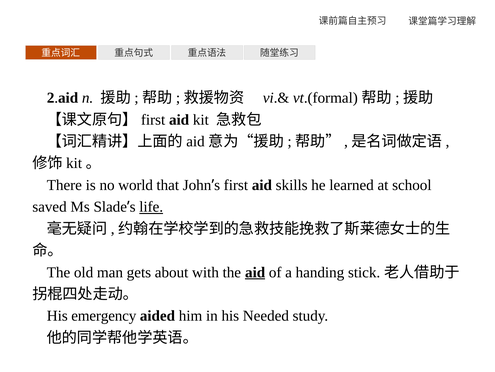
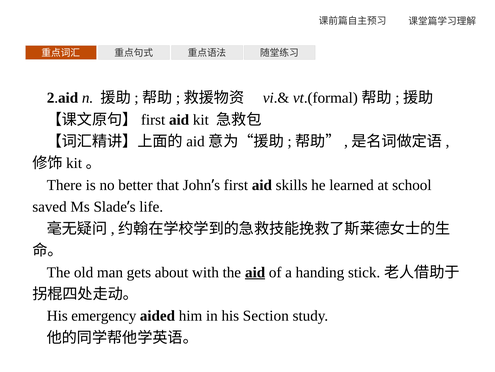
world: world -> better
life underline: present -> none
Needed: Needed -> Section
